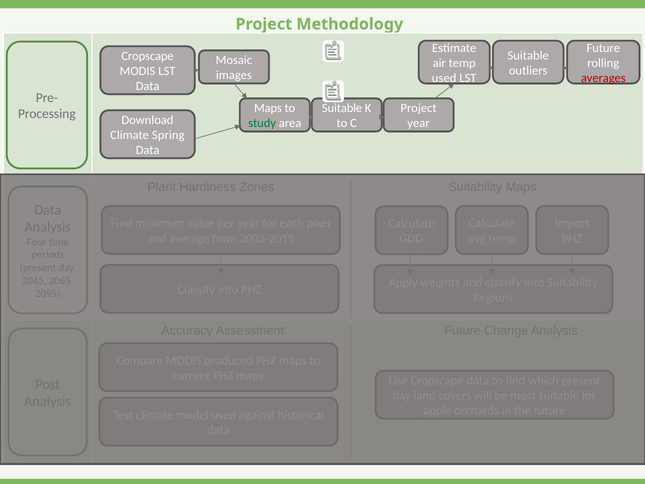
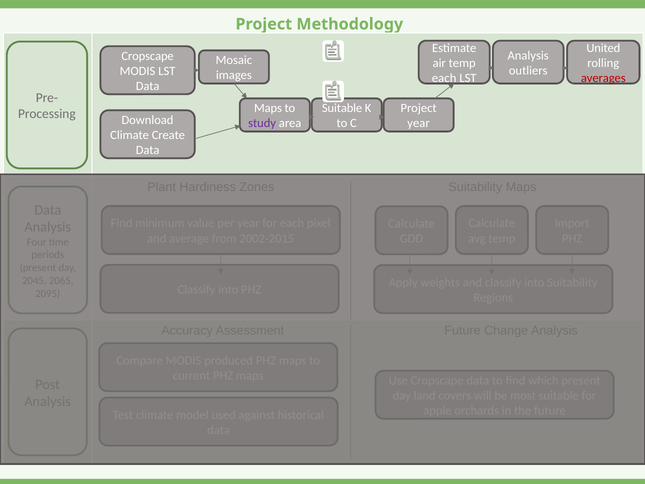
Future at (603, 48): Future -> United
Suitable at (528, 55): Suitable -> Analysis
used at (444, 78): used -> each
study colour: green -> purple
Spring: Spring -> Create
